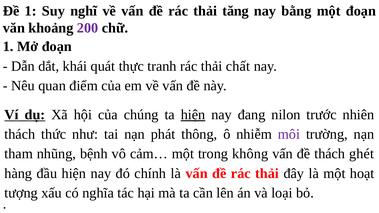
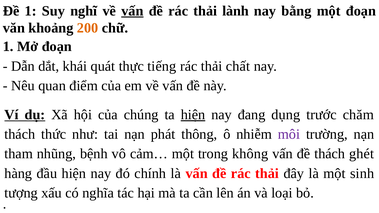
vấn at (132, 11) underline: none -> present
tăng: tăng -> lành
200 colour: purple -> orange
tranh: tranh -> tiếng
nilon: nilon -> dụng
nhiên: nhiên -> chăm
hoạt: hoạt -> sinh
